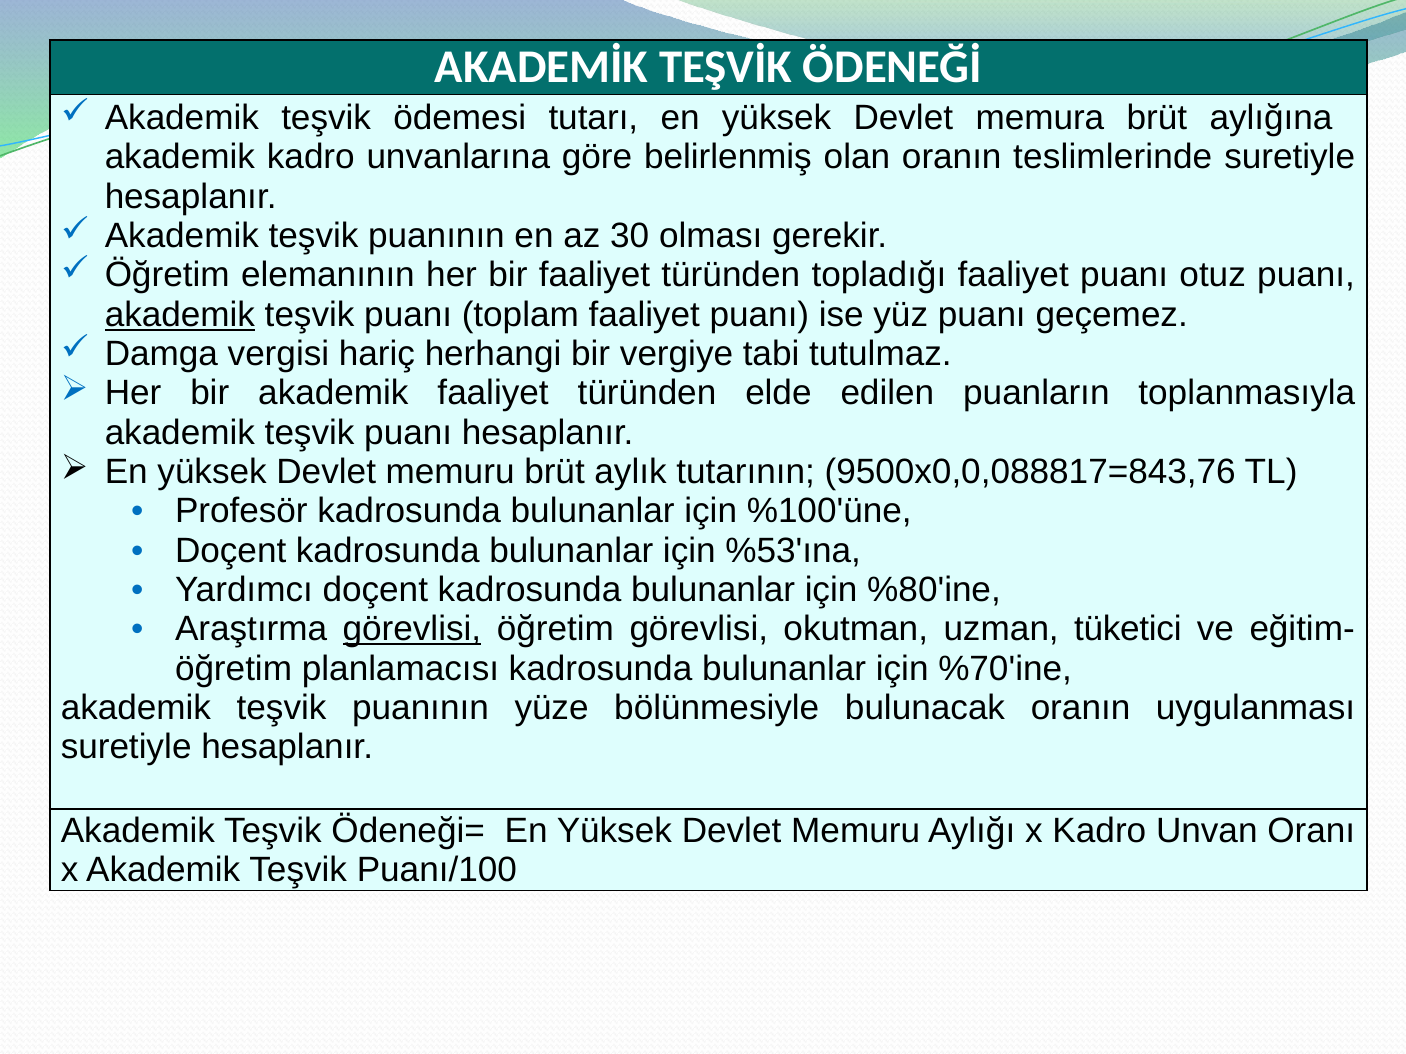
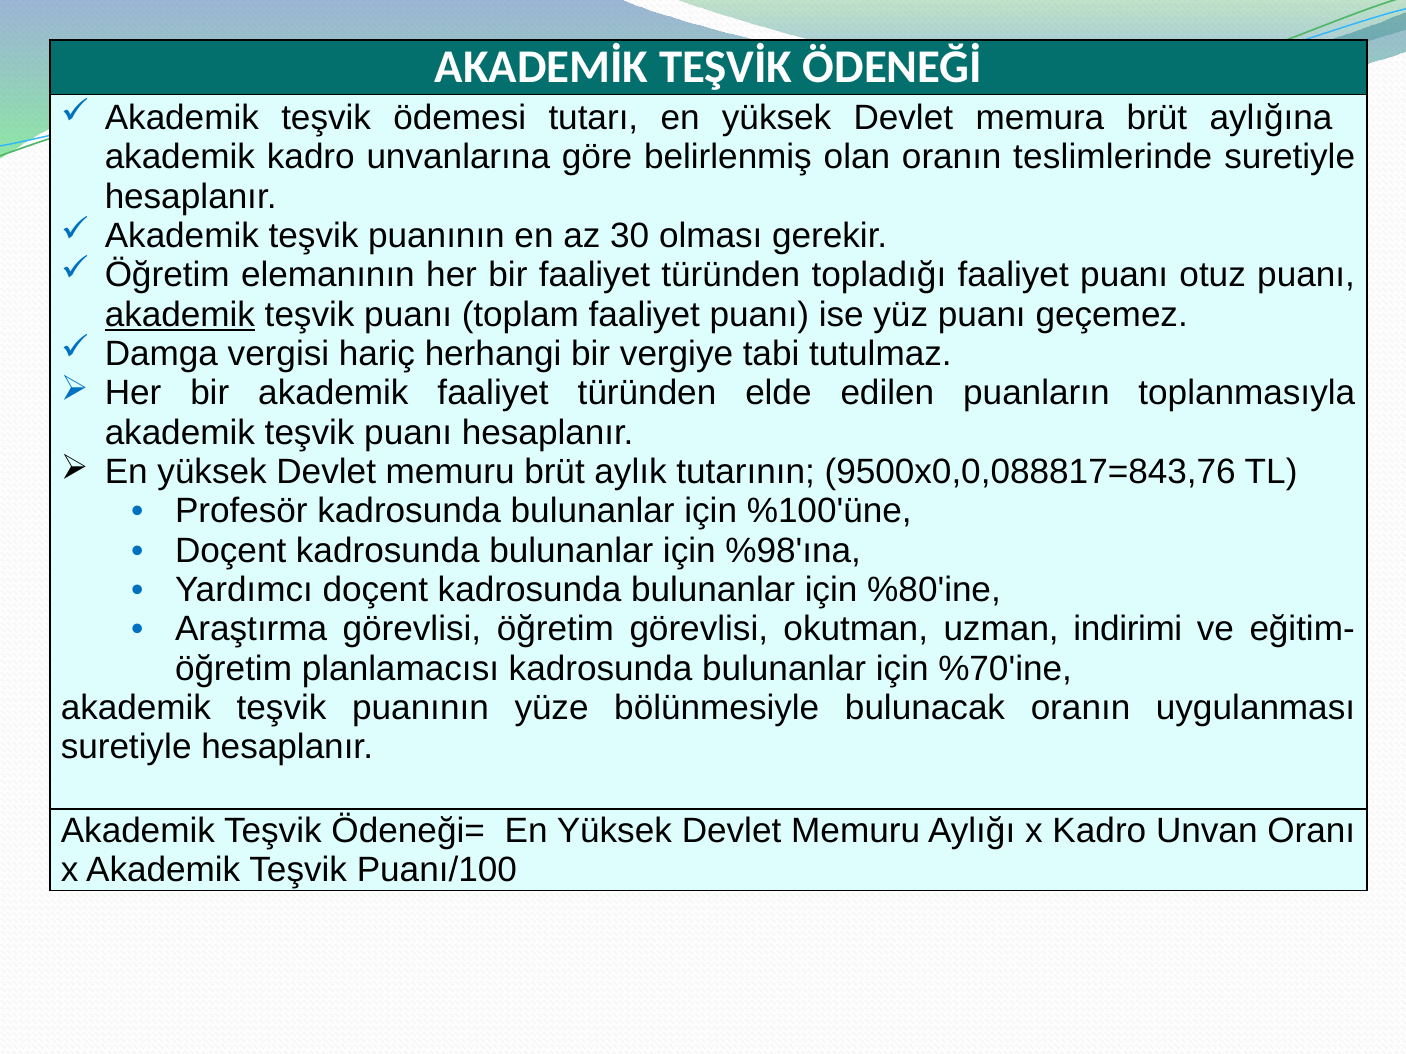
%53'ına: %53'ına -> %98'ına
görevlisi at (412, 630) underline: present -> none
tüketici: tüketici -> indirimi
